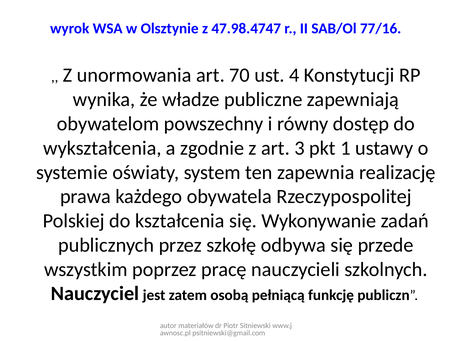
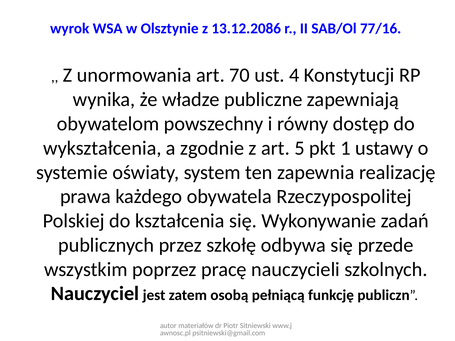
47.98.4747: 47.98.4747 -> 13.12.2086
3: 3 -> 5
